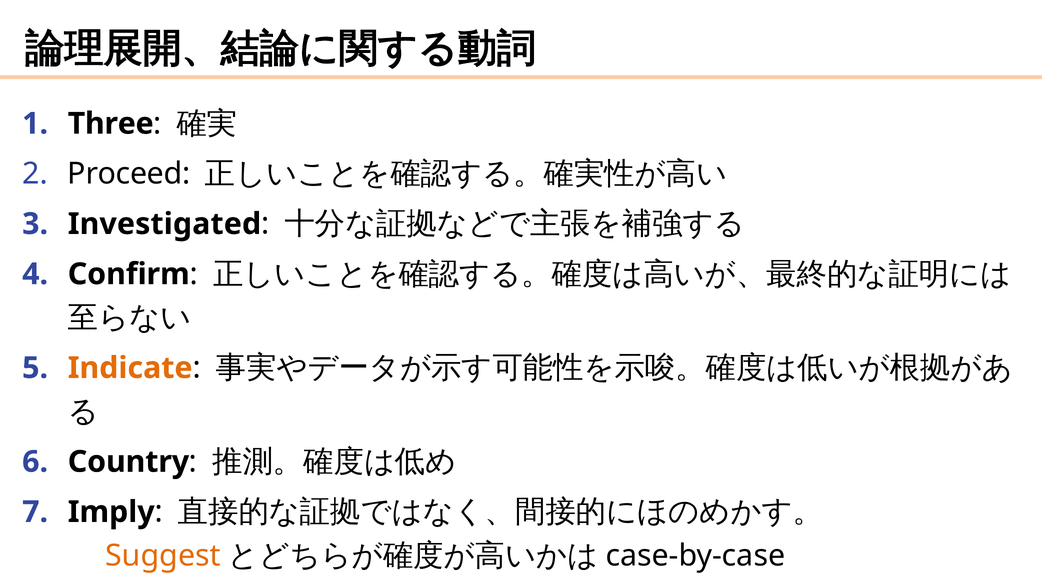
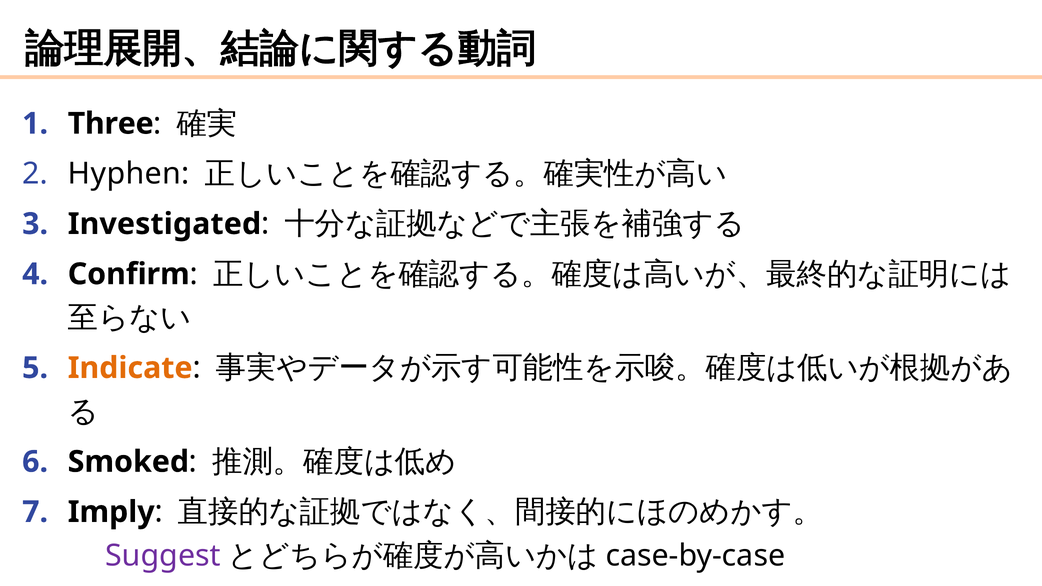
Proceed: Proceed -> Hyphen
Country: Country -> Smoked
Suggest colour: orange -> purple
